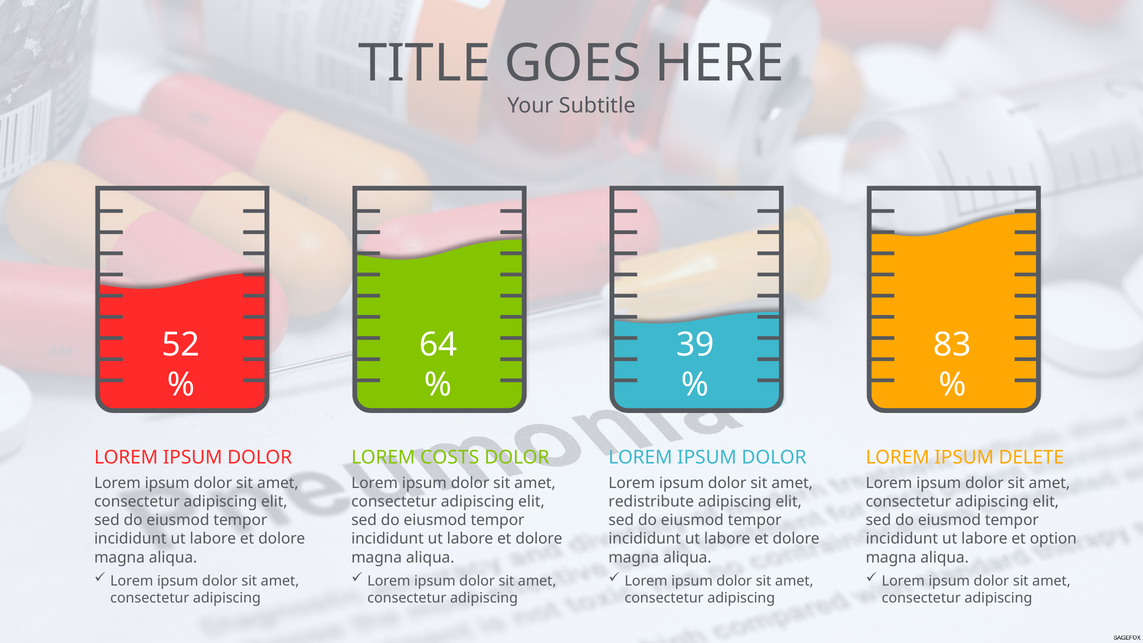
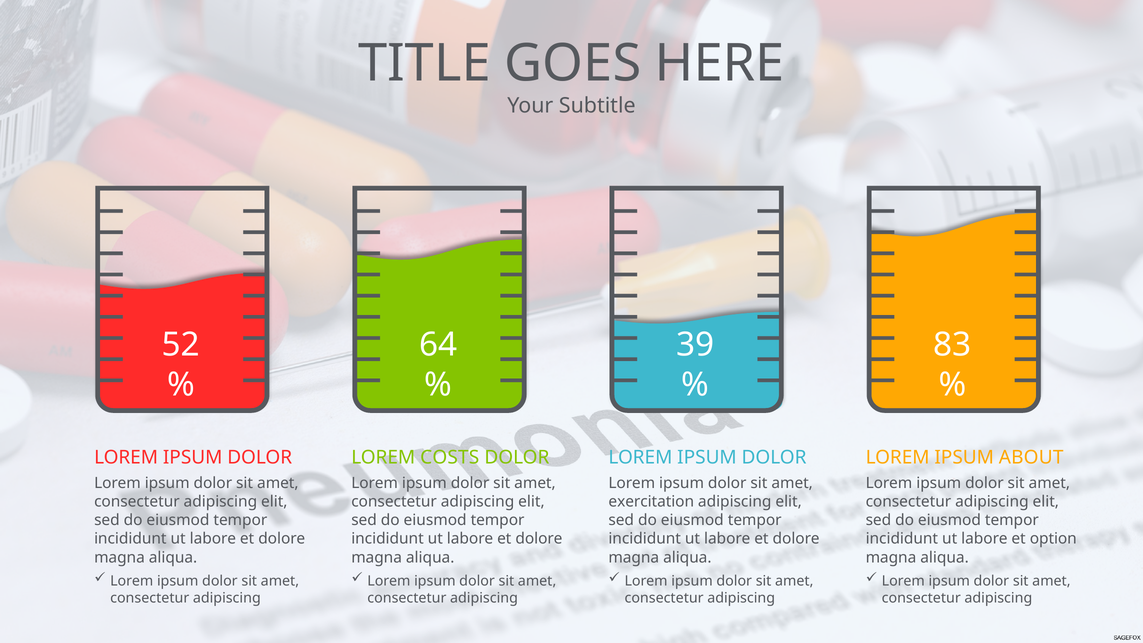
DELETE: DELETE -> ABOUT
redistribute: redistribute -> exercitation
